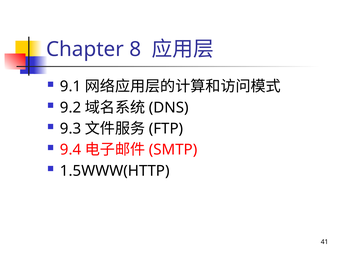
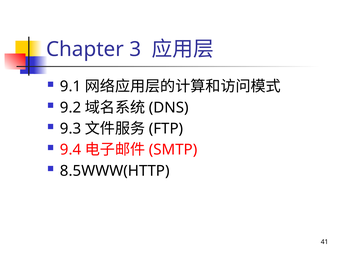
8: 8 -> 3
1.5WWW(HTTP: 1.5WWW(HTTP -> 8.5WWW(HTTP
